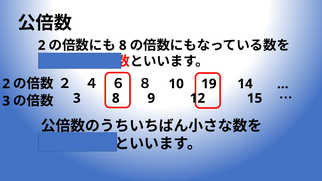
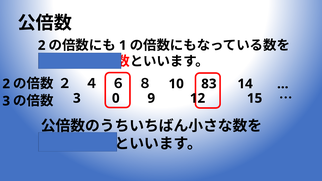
8 at (123, 45): 8 -> 1
19: 19 -> 83
3 8: 8 -> 0
